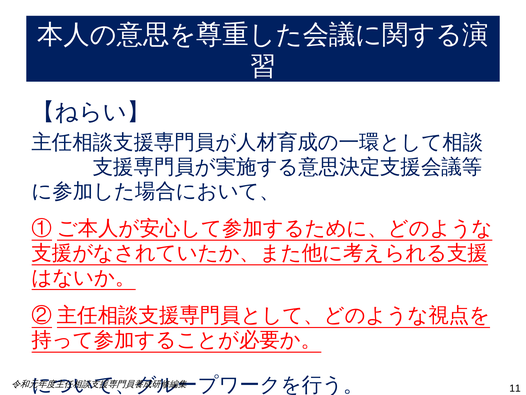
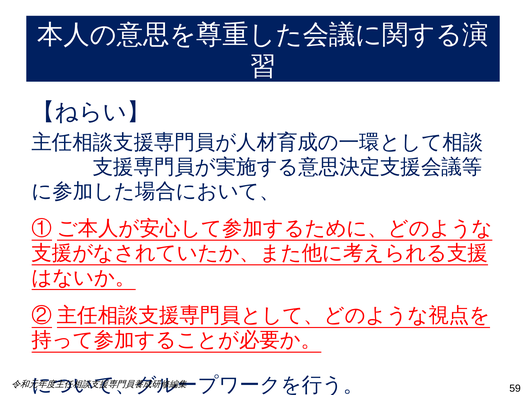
11: 11 -> 59
